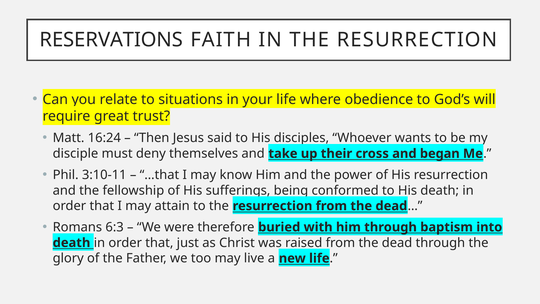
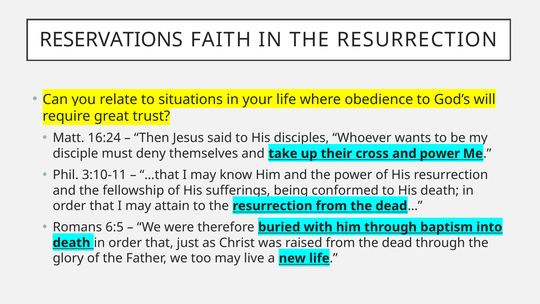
and began: began -> power
6:3: 6:3 -> 6:5
